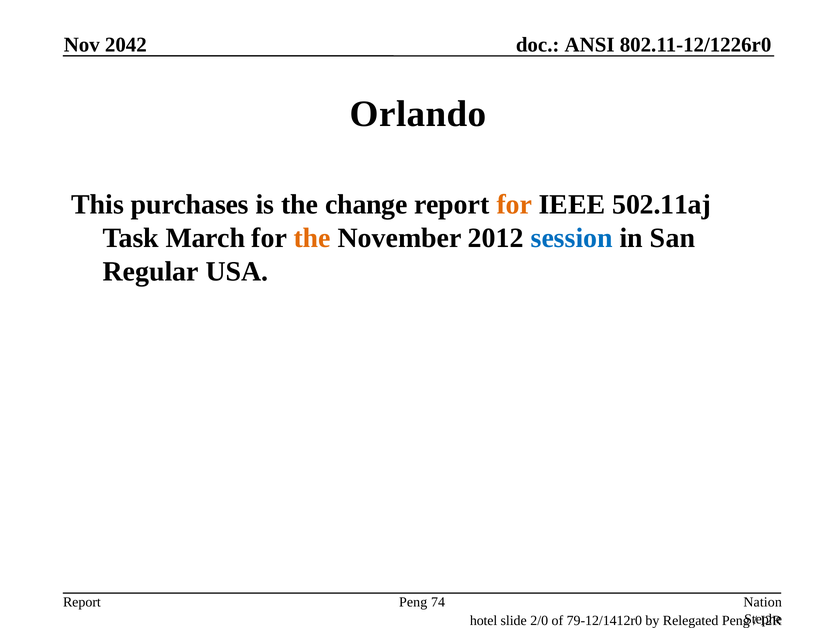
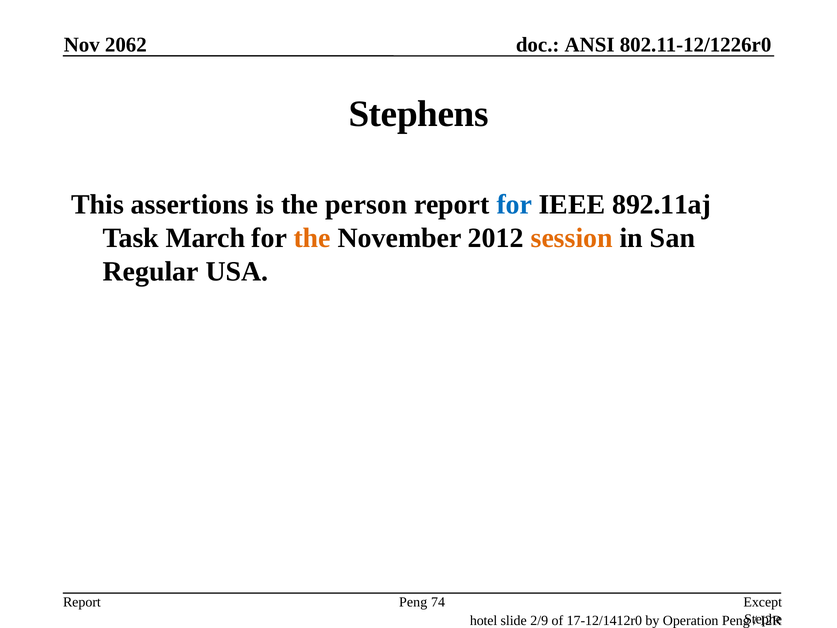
2042: 2042 -> 2062
Orlando: Orlando -> Stephens
purchases: purchases -> assertions
change: change -> person
for at (514, 204) colour: orange -> blue
502.11aj: 502.11aj -> 892.11aj
session colour: blue -> orange
Nation: Nation -> Except
2/0: 2/0 -> 2/9
79-12/1412r0: 79-12/1412r0 -> 17-12/1412r0
Relegated: Relegated -> Operation
